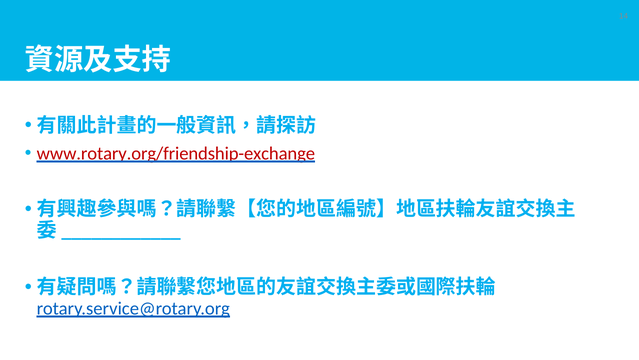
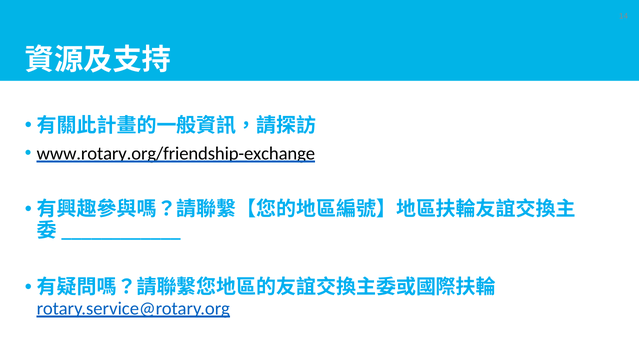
www.rotary.org/friendship-exchange colour: red -> black
